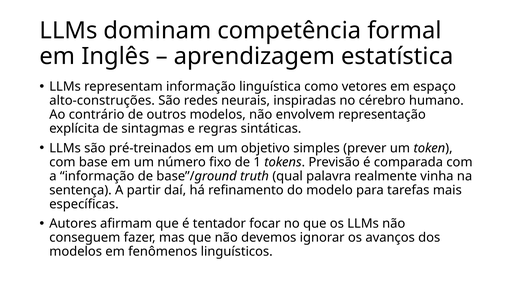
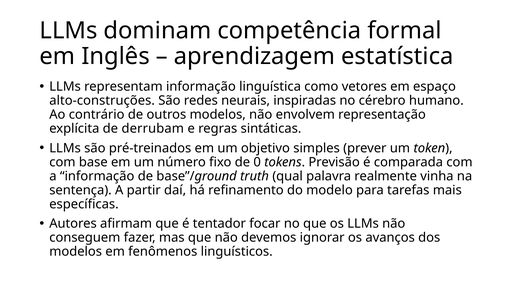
sintagmas: sintagmas -> derrubam
1: 1 -> 0
